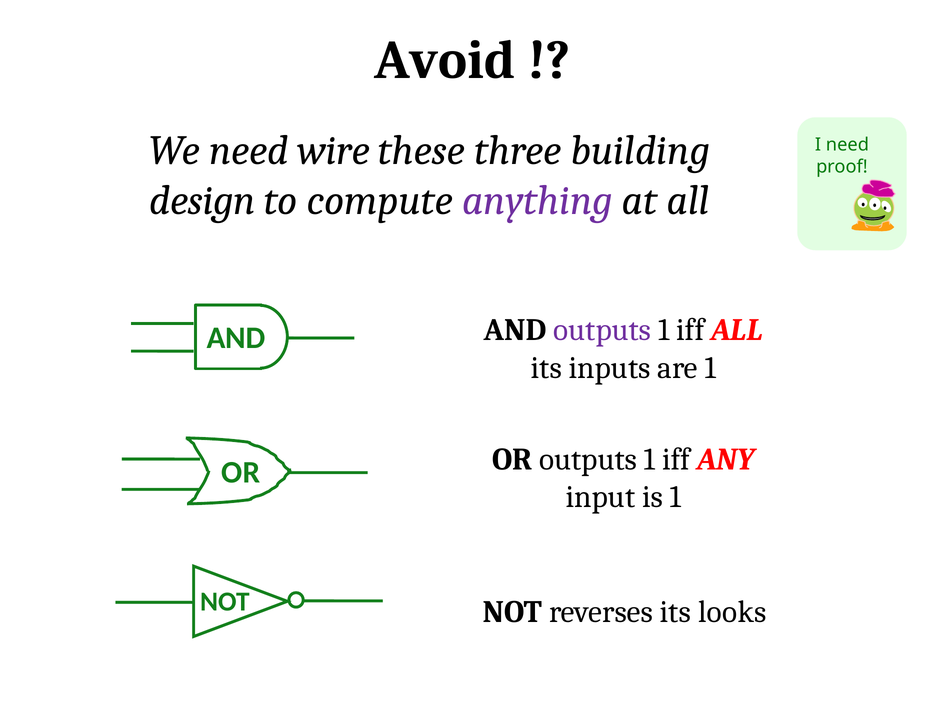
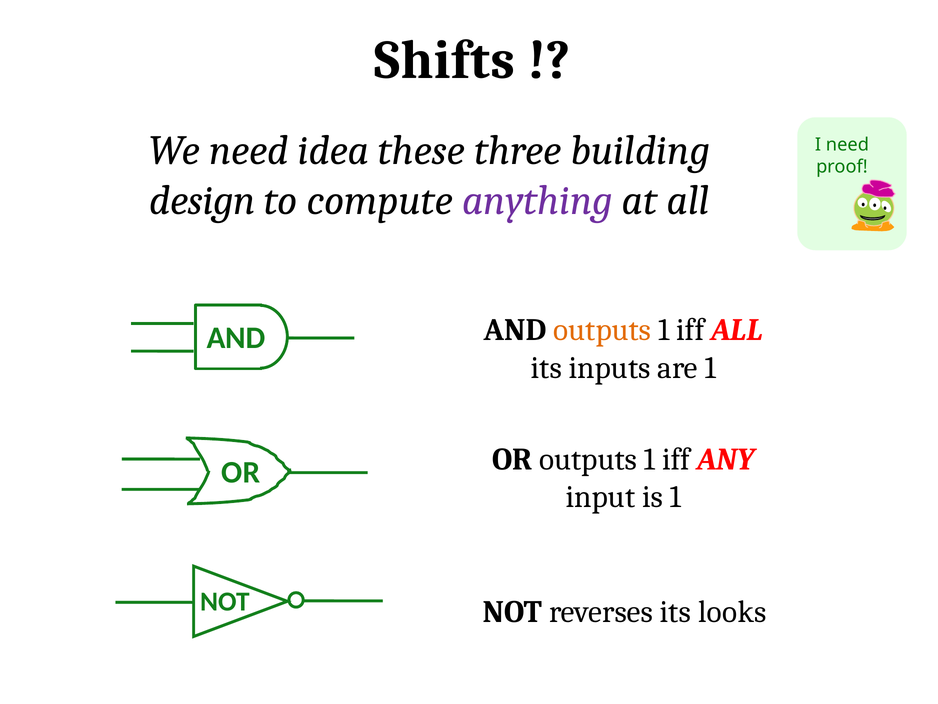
Avoid: Avoid -> Shifts
wire: wire -> idea
outputs at (602, 330) colour: purple -> orange
